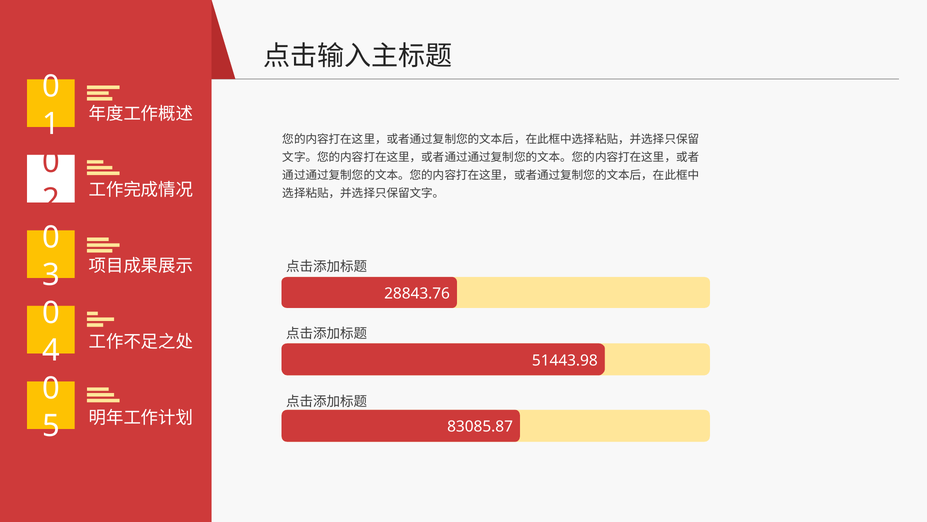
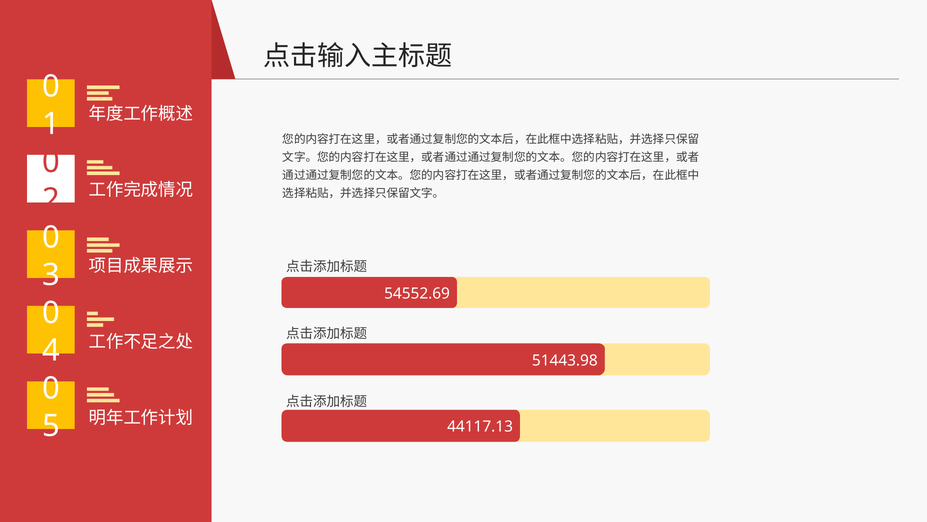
28843.76: 28843.76 -> 54552.69
83085.87: 83085.87 -> 44117.13
